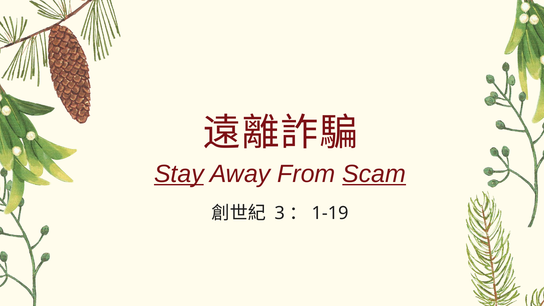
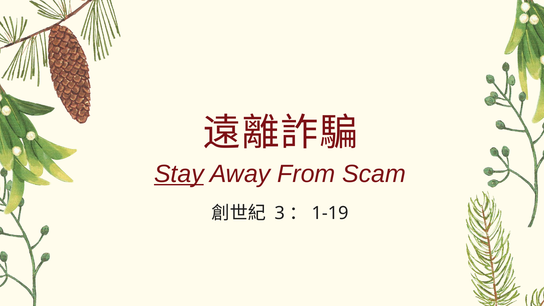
Scam underline: present -> none
